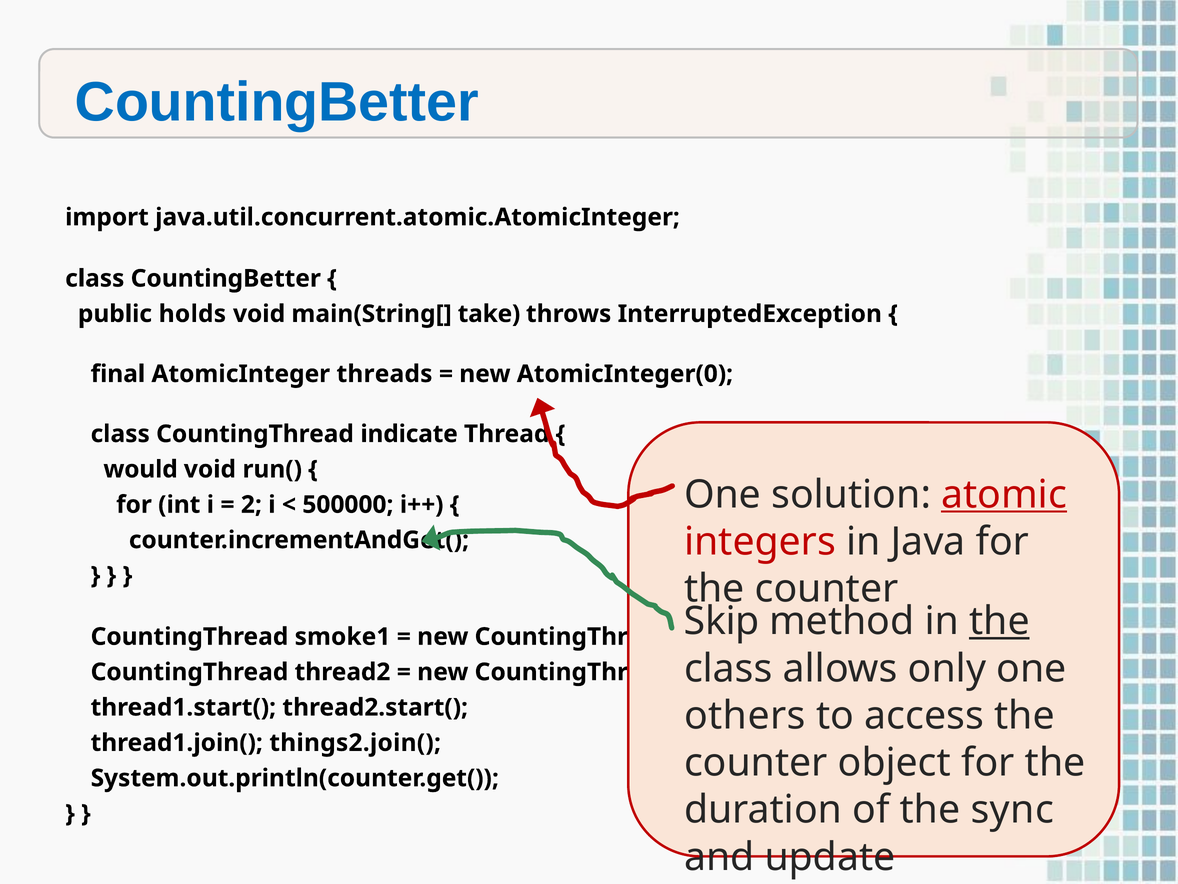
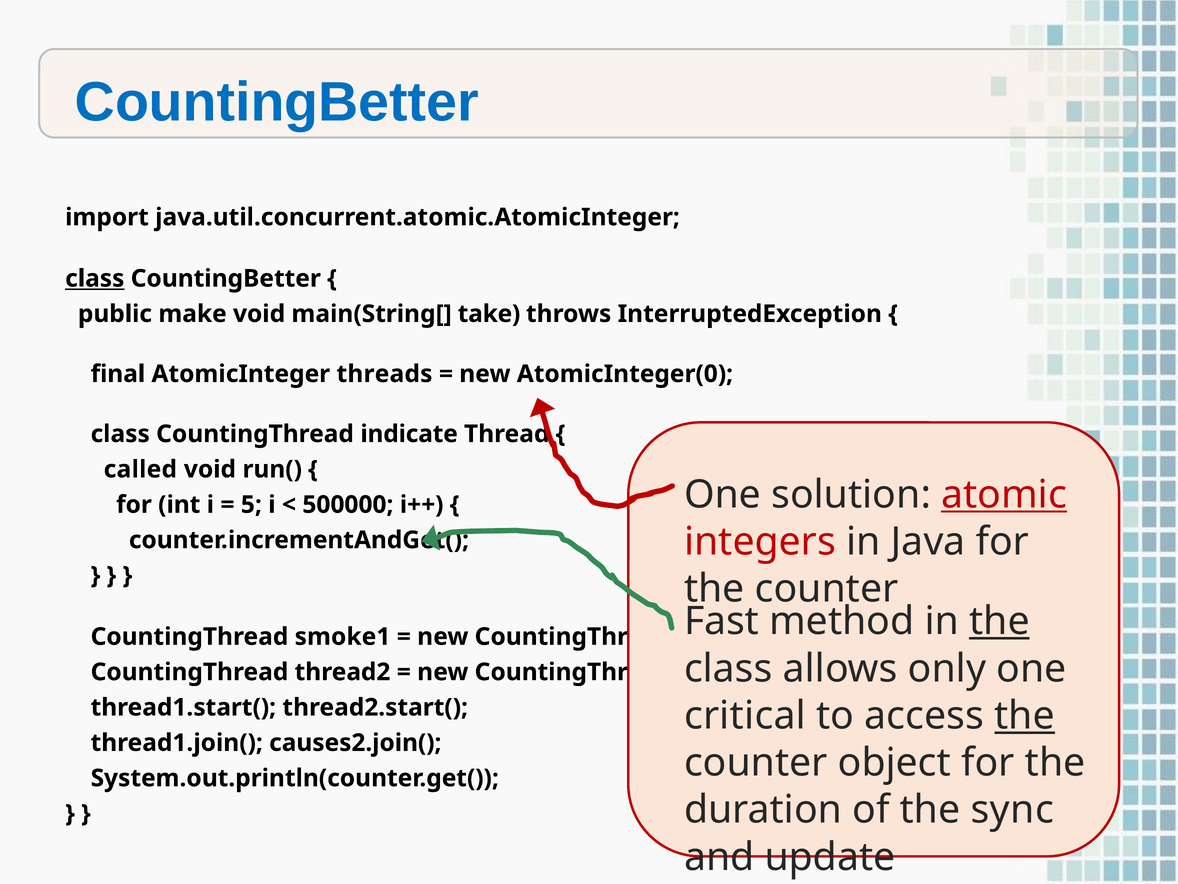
class at (95, 278) underline: none -> present
holds: holds -> make
would: would -> called
2: 2 -> 5
Skip: Skip -> Fast
others: others -> critical
the at (1025, 715) underline: none -> present
things2.join(: things2.join( -> causes2.join(
